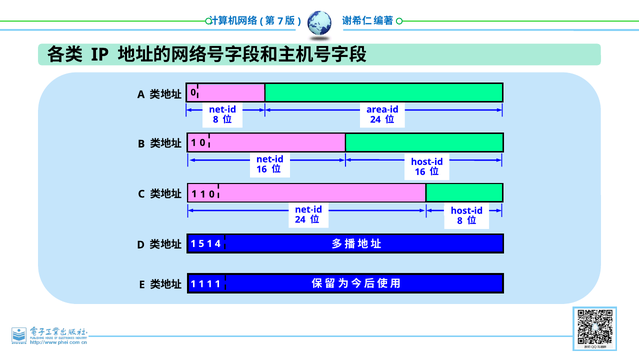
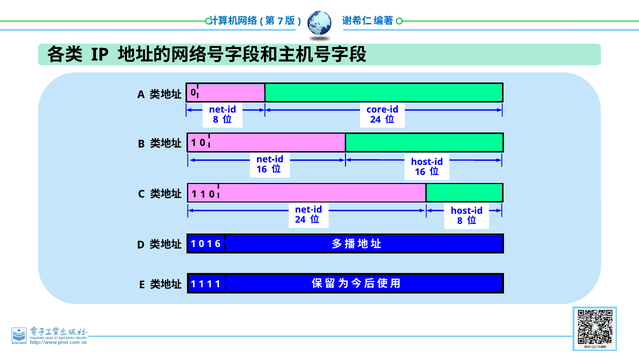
area-id: area-id -> core-id
5 at (201, 243): 5 -> 0
4: 4 -> 6
